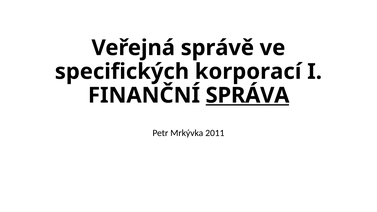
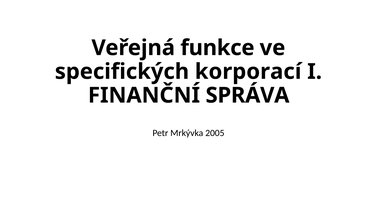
správě: správě -> funkce
SPRÁVA underline: present -> none
2011: 2011 -> 2005
